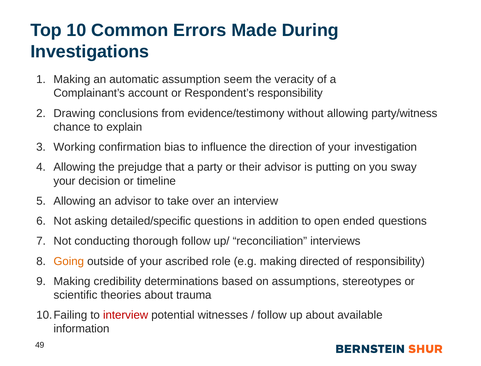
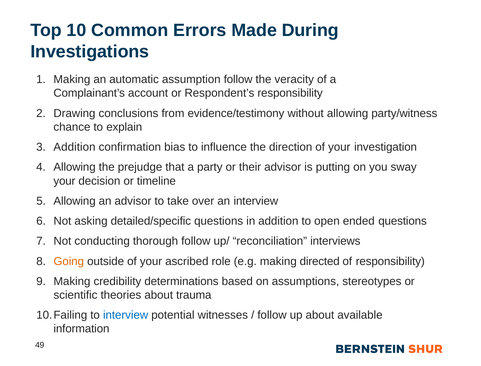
assumption seem: seem -> follow
Working at (75, 147): Working -> Addition
interview at (126, 315) colour: red -> blue
